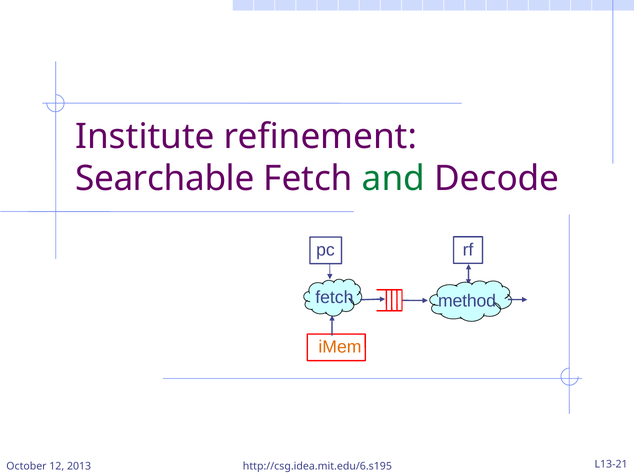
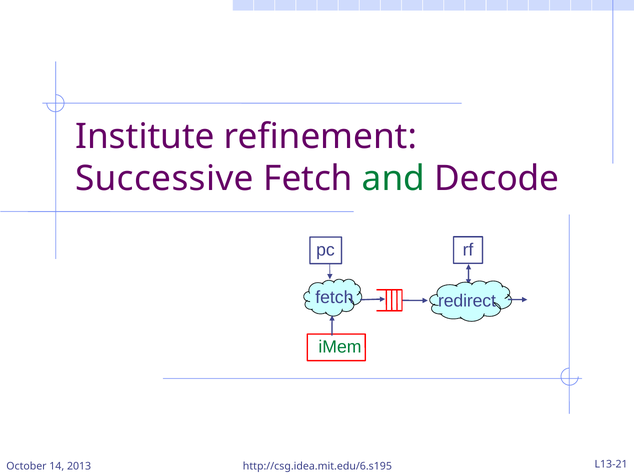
Searchable: Searchable -> Successive
method: method -> redirect
iMem colour: orange -> green
12: 12 -> 14
